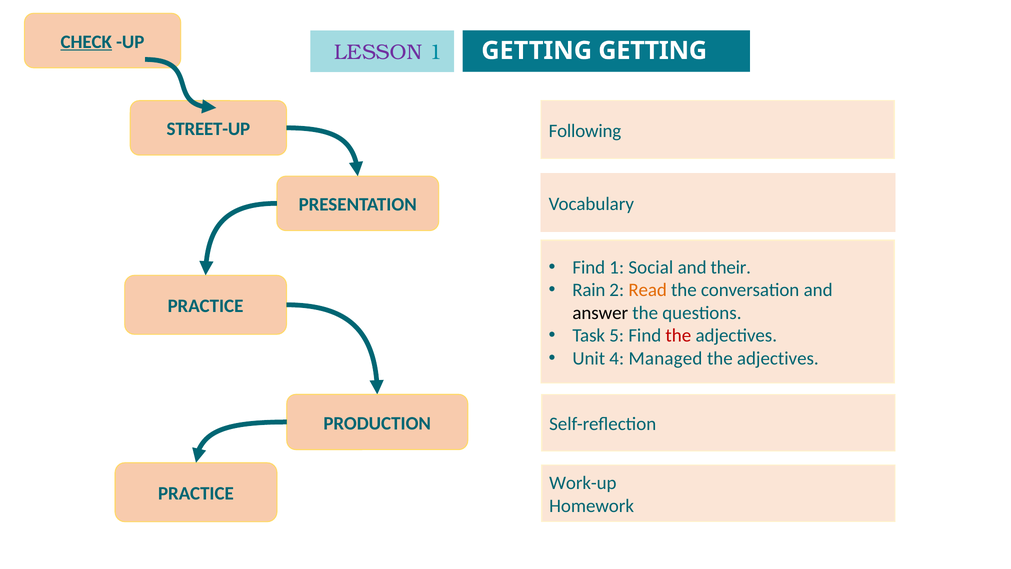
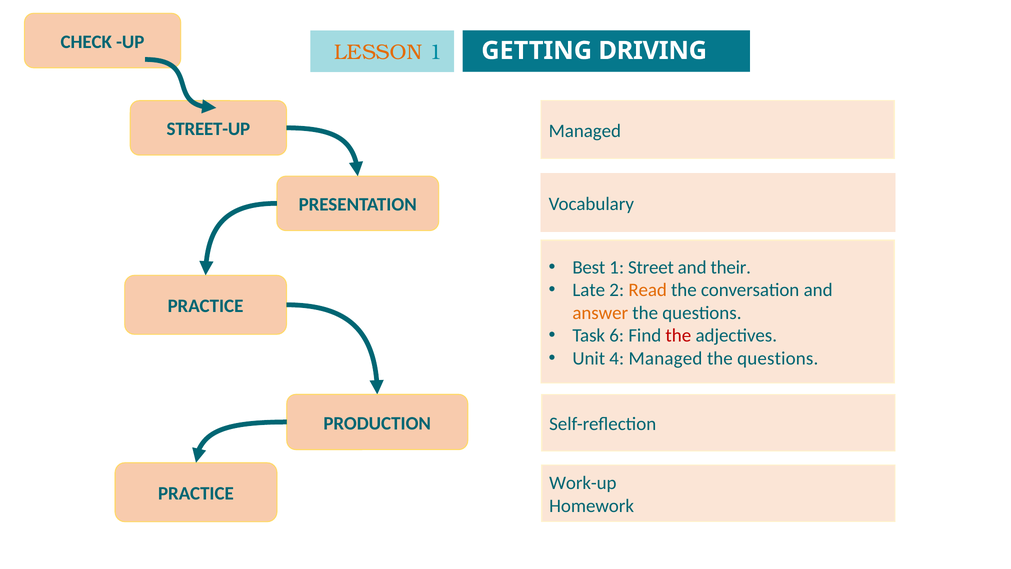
CHECK underline: present -> none
LESSON colour: purple -> orange
GETTING GETTING: GETTING -> DRIVING
Following at (585, 131): Following -> Managed
Find at (589, 267): Find -> Best
Social: Social -> Street
Rain: Rain -> Late
answer colour: black -> orange
5: 5 -> 6
adjectives at (778, 358): adjectives -> questions
